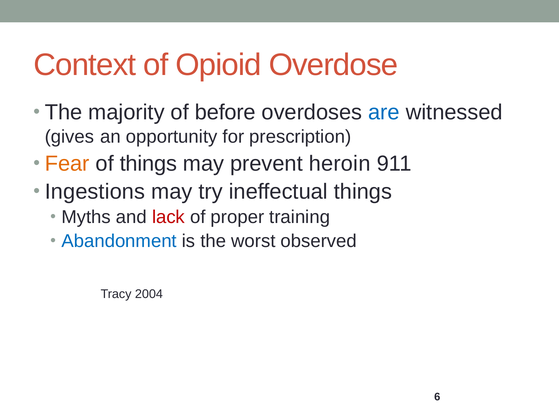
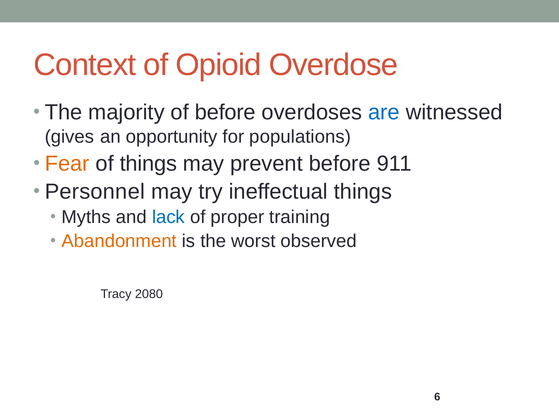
prescription: prescription -> populations
prevent heroin: heroin -> before
Ingestions: Ingestions -> Personnel
lack colour: red -> blue
Abandonment colour: blue -> orange
2004: 2004 -> 2080
